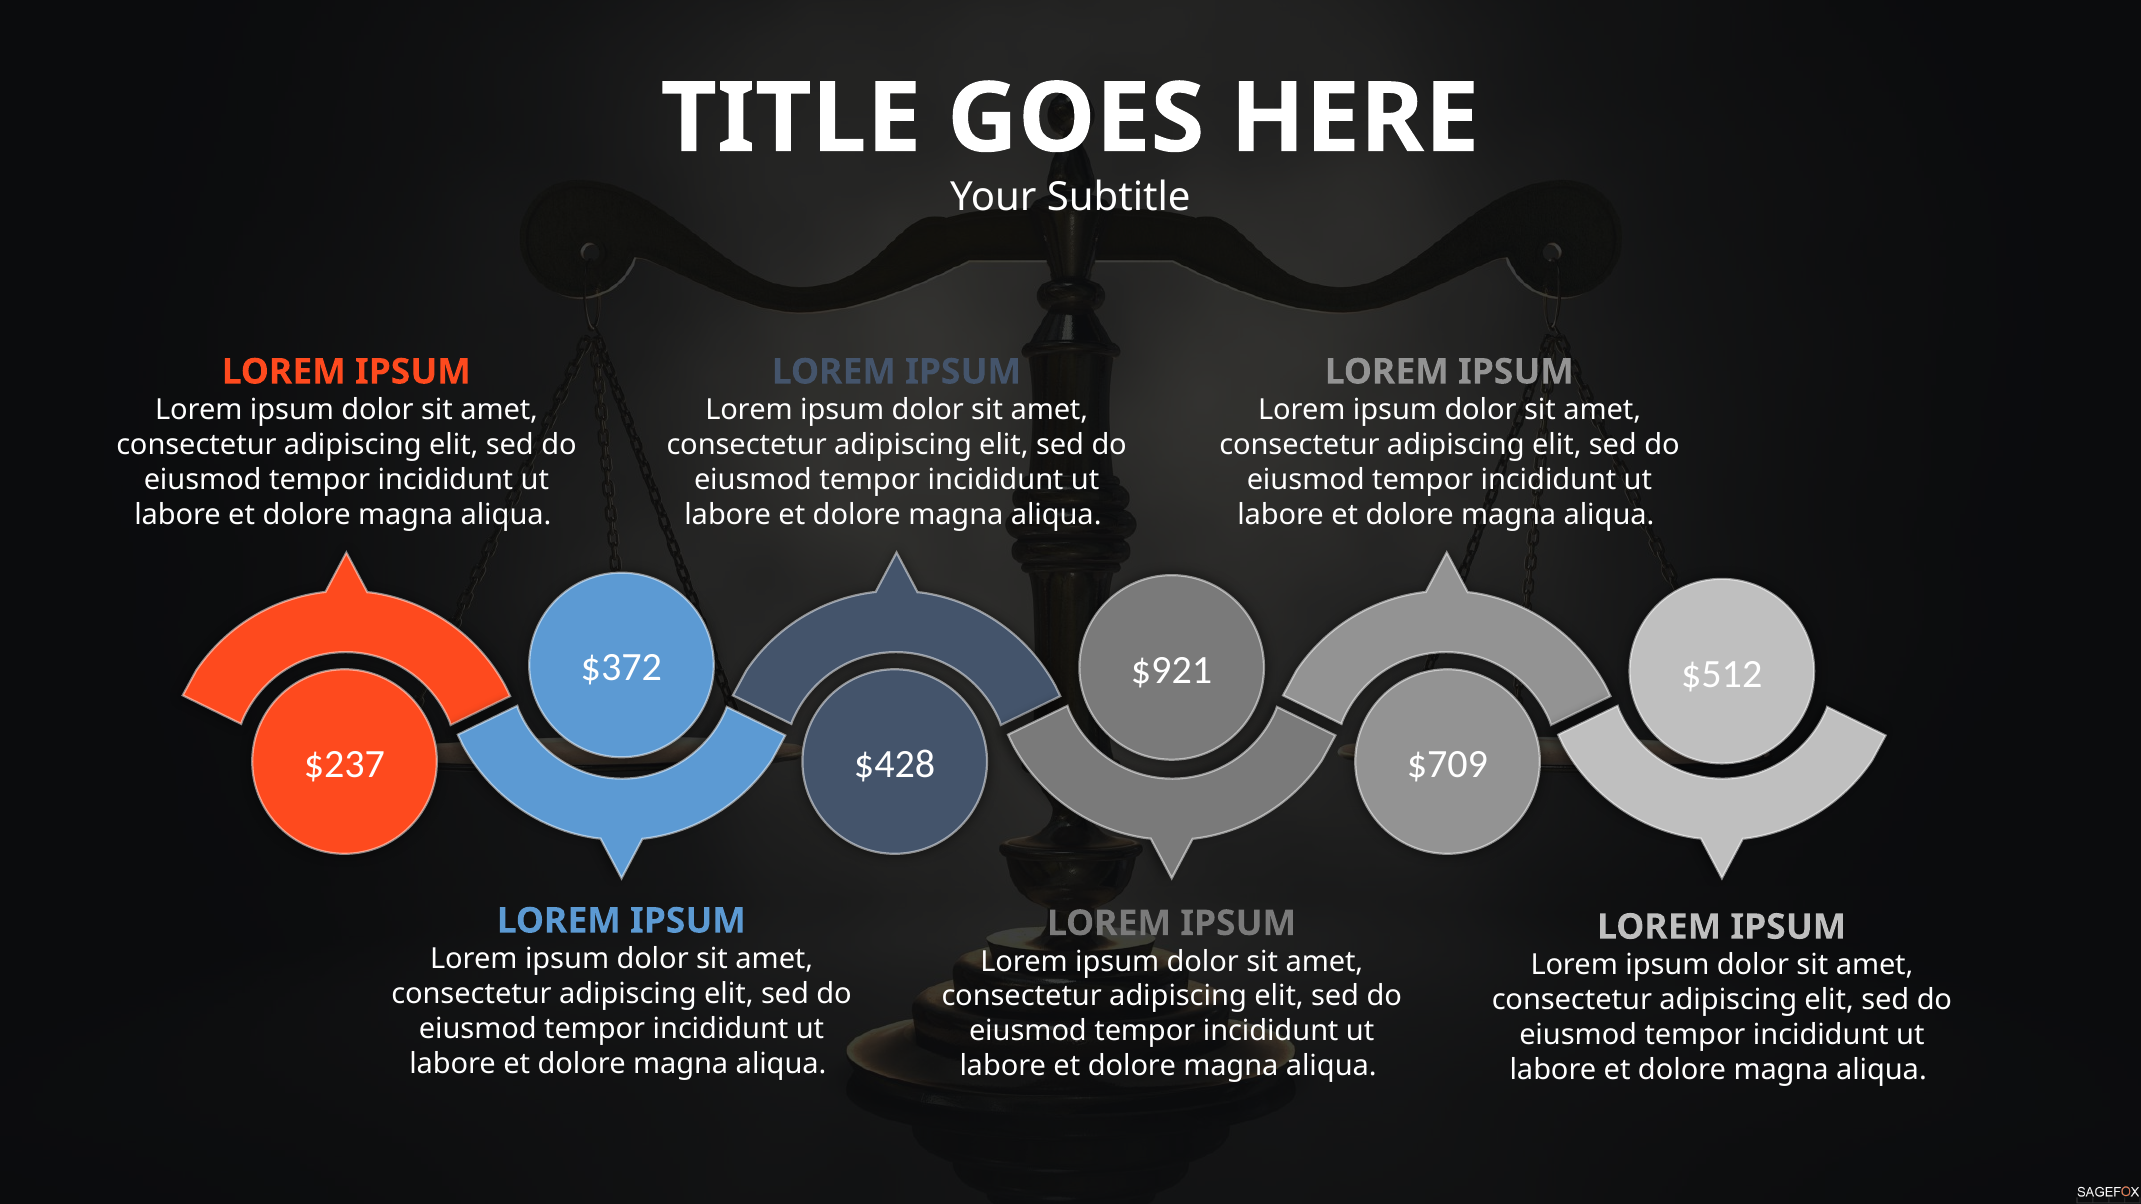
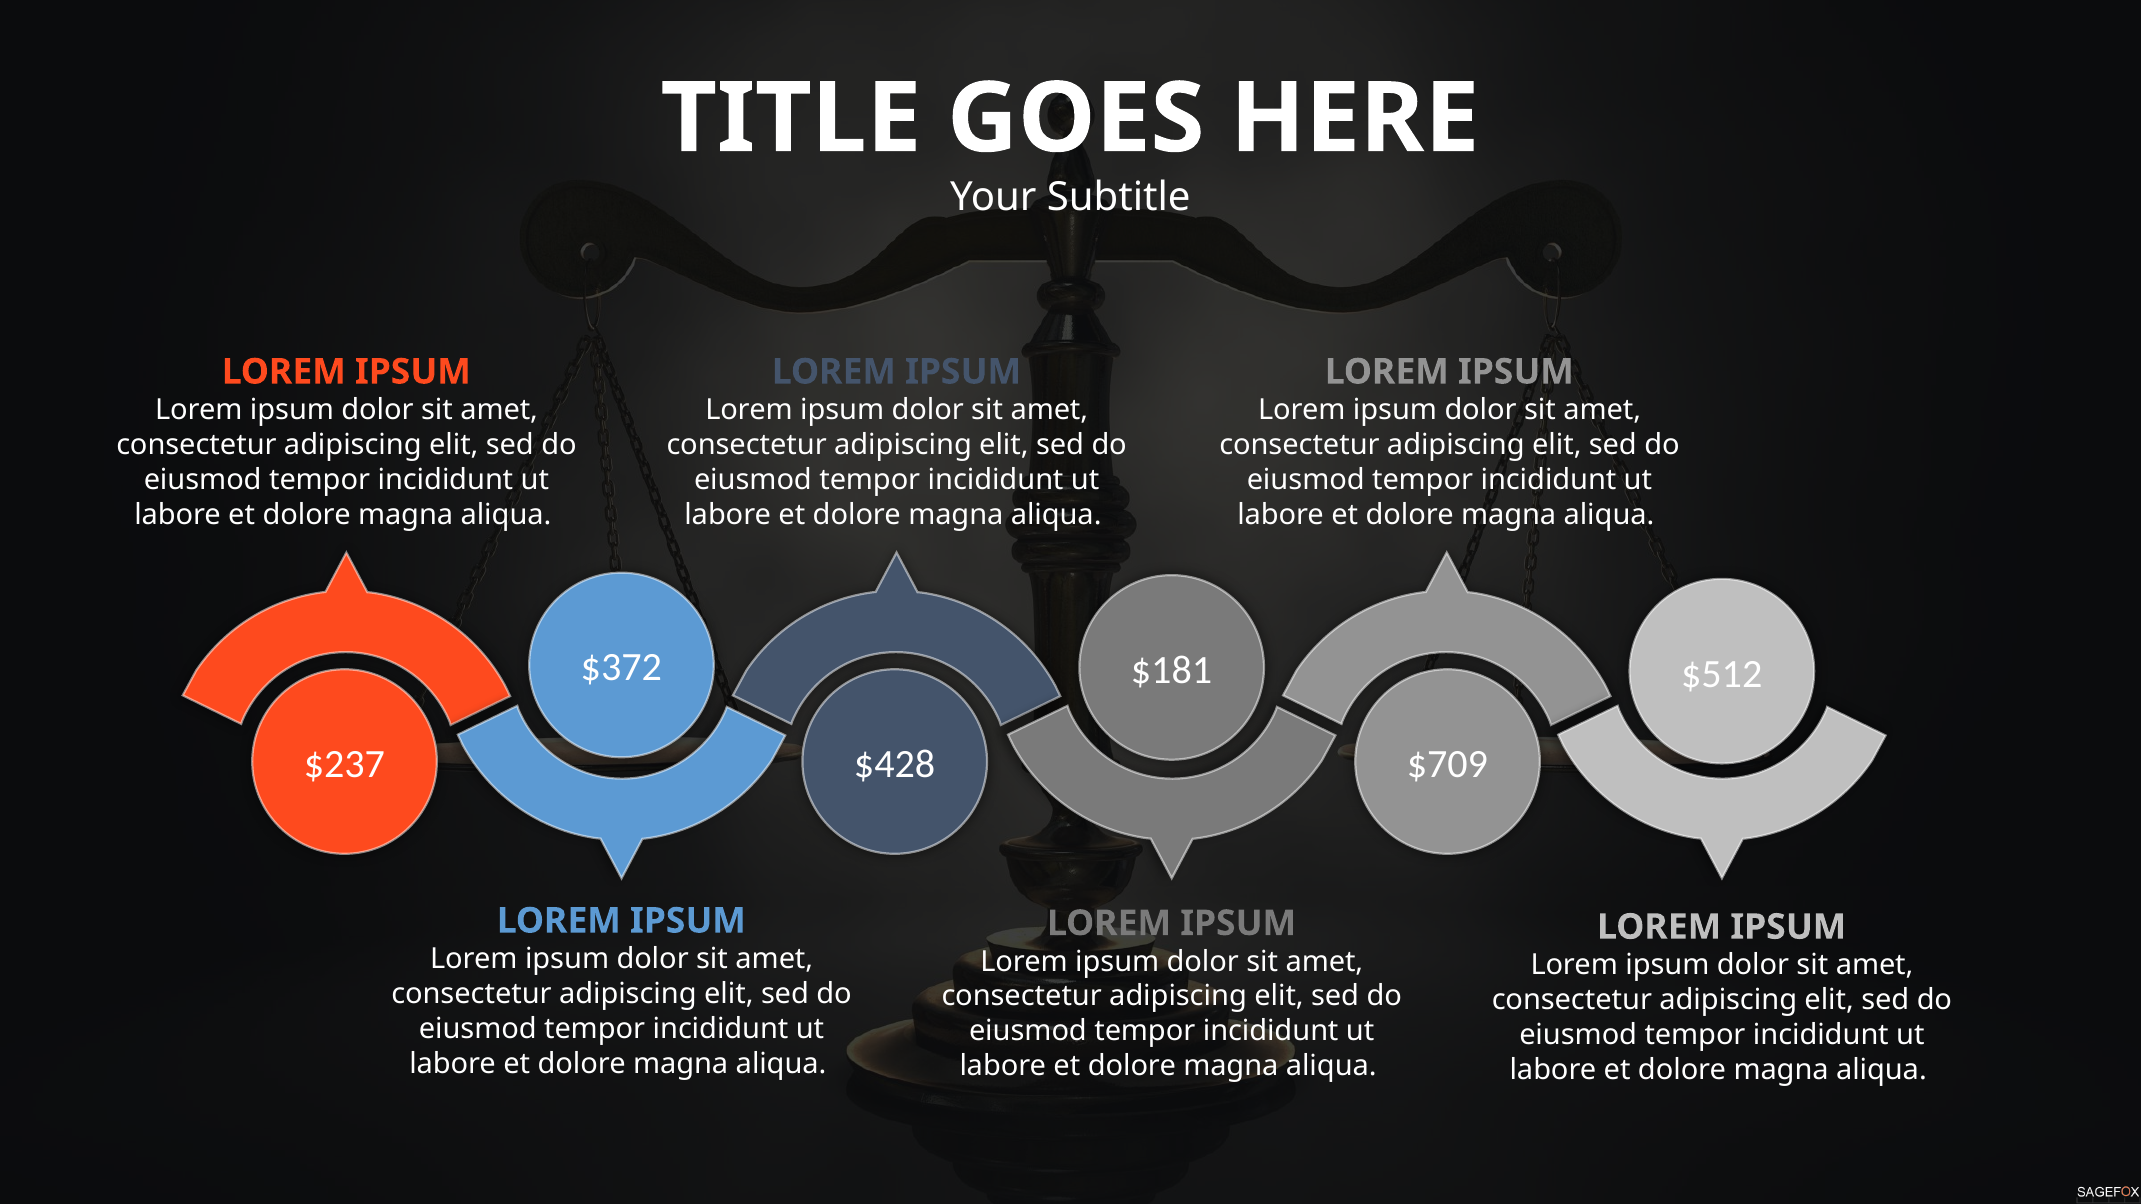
$921: $921 -> $181
